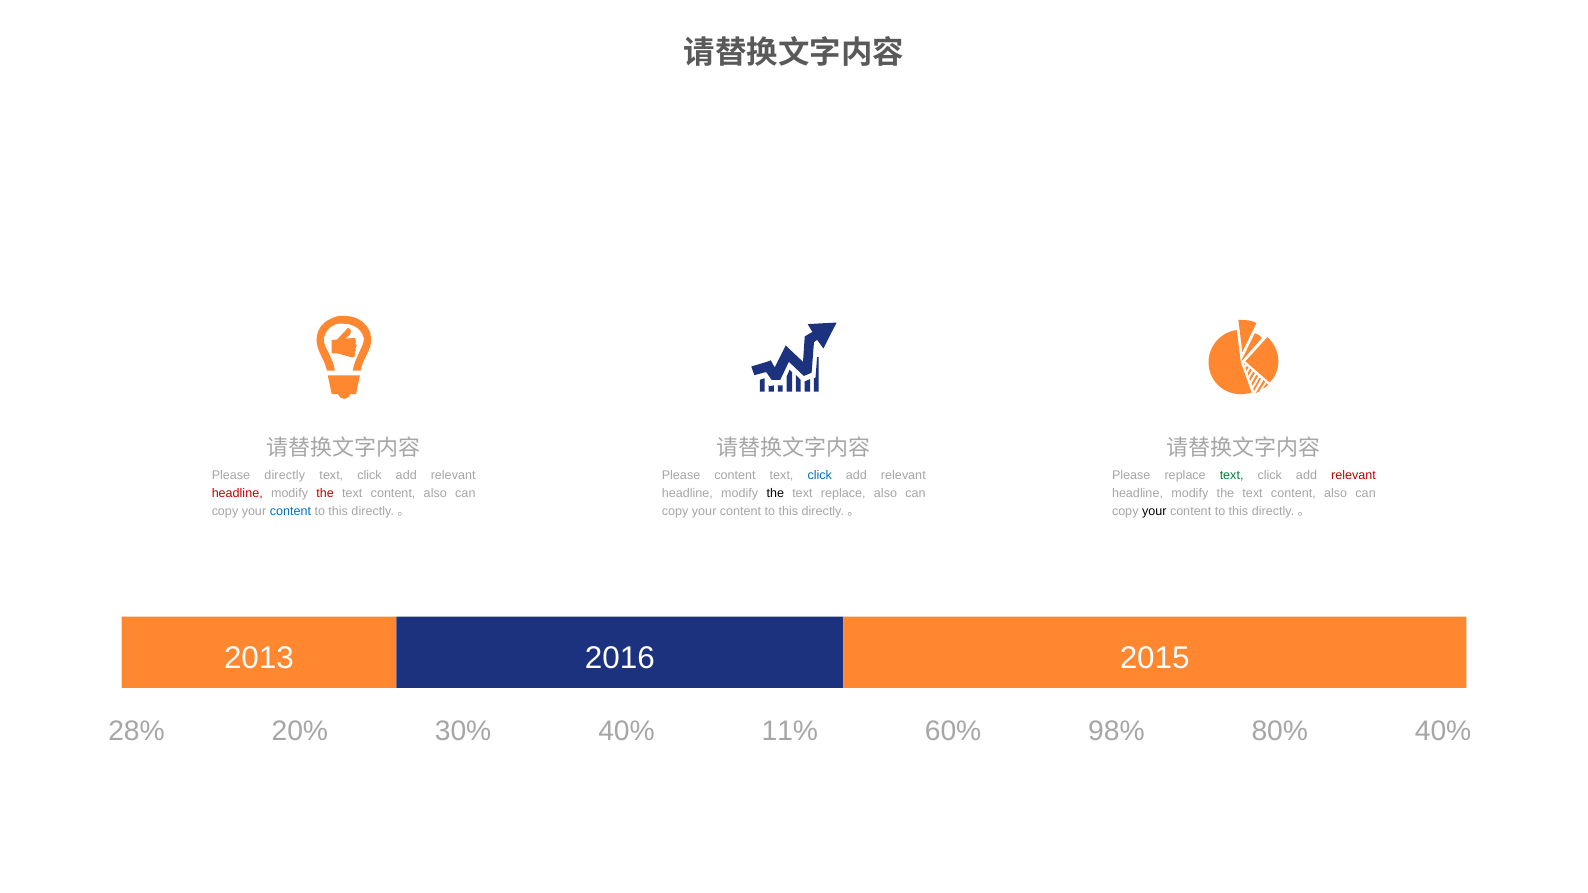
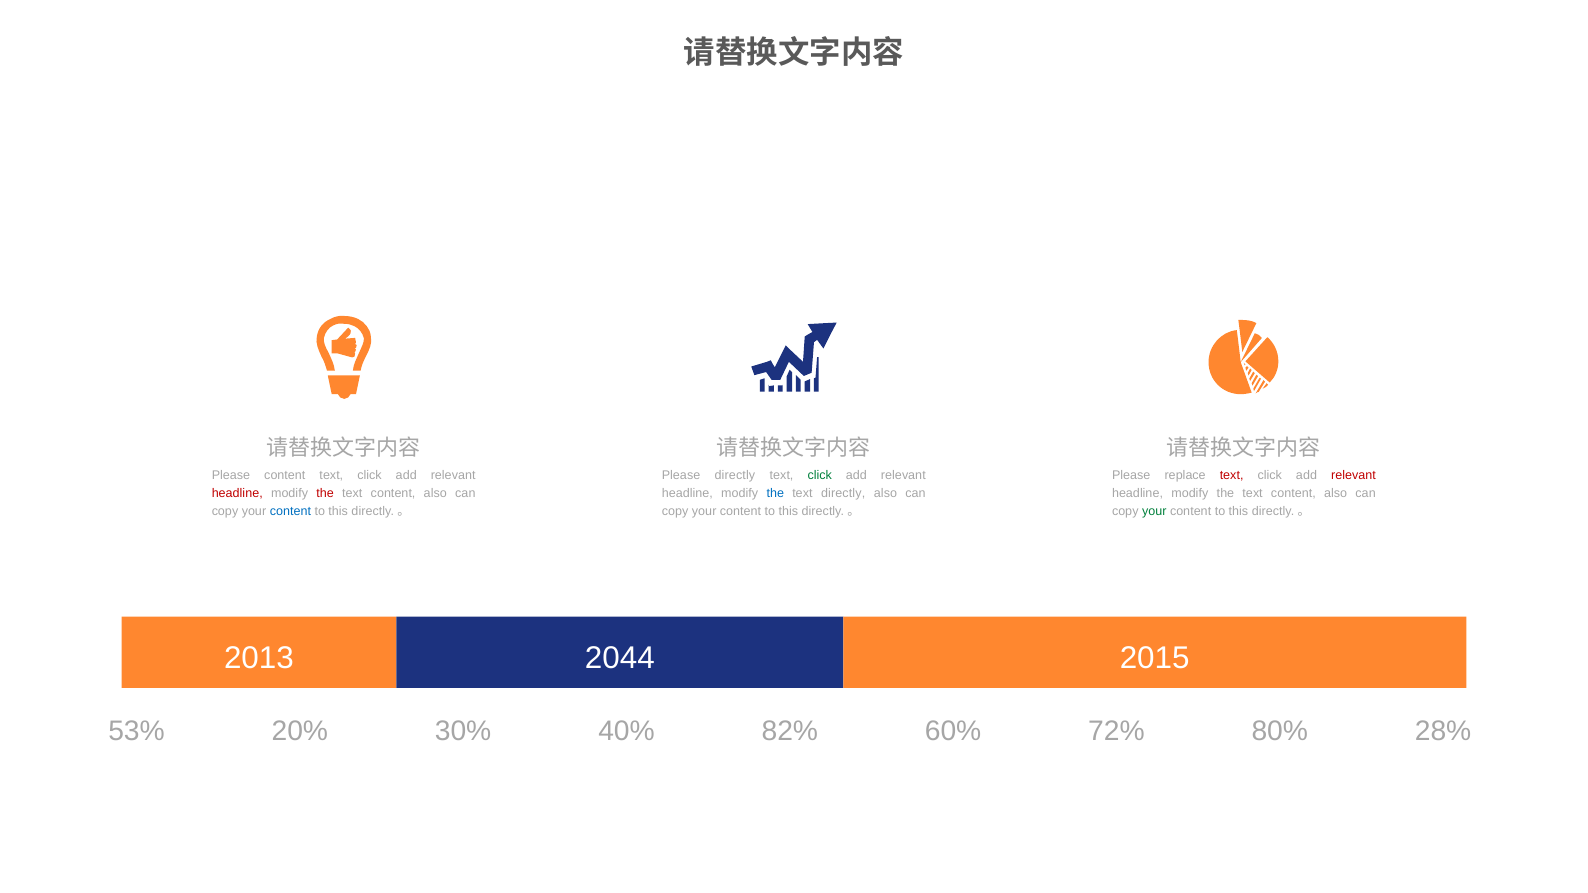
Please directly: directly -> content
Please content: content -> directly
click at (820, 476) colour: blue -> green
text at (1232, 476) colour: green -> red
the at (775, 494) colour: black -> blue
text replace: replace -> directly
your at (1154, 512) colour: black -> green
2016: 2016 -> 2044
28%: 28% -> 53%
11%: 11% -> 82%
98%: 98% -> 72%
80% 40%: 40% -> 28%
